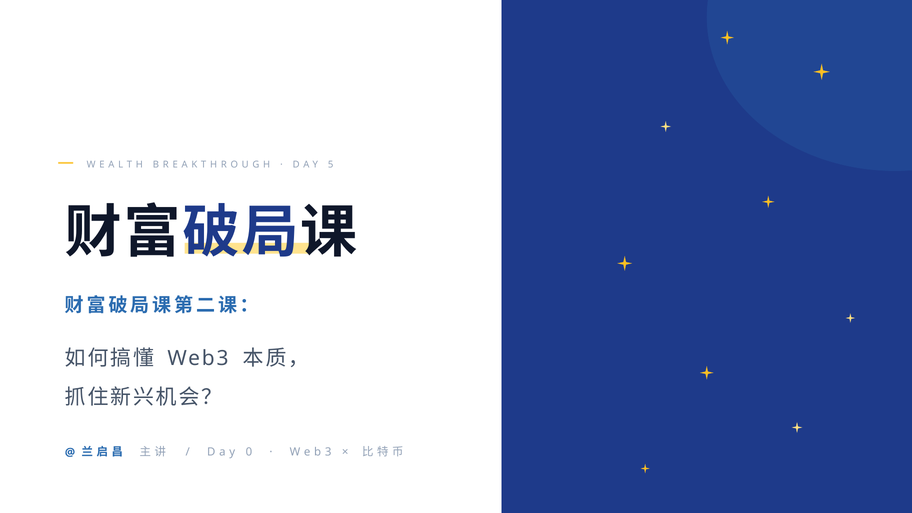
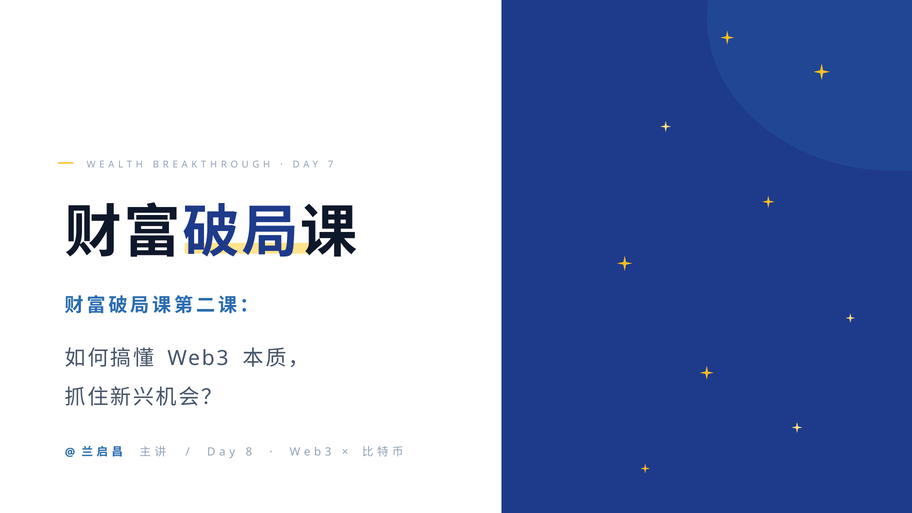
5: 5 -> 7
0: 0 -> 8
